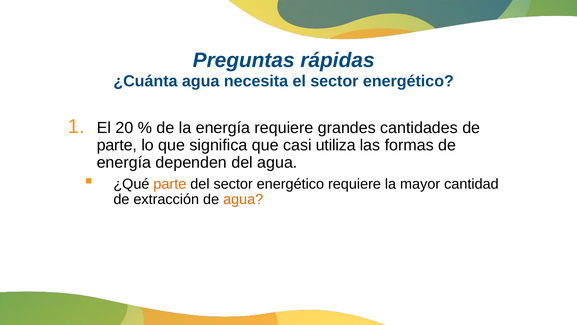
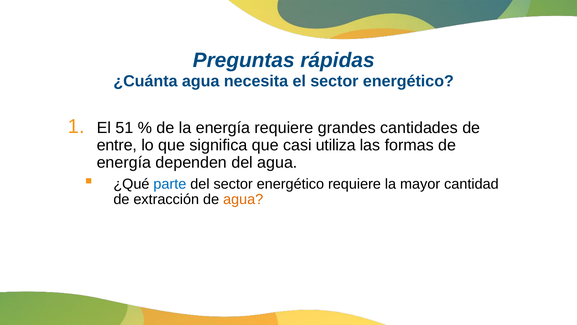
20: 20 -> 51
parte at (117, 145): parte -> entre
parte at (170, 184) colour: orange -> blue
